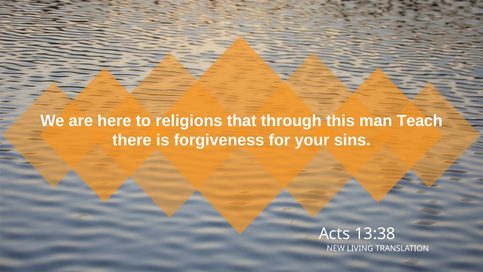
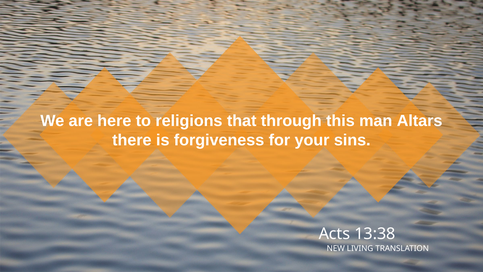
Teach: Teach -> Altars
